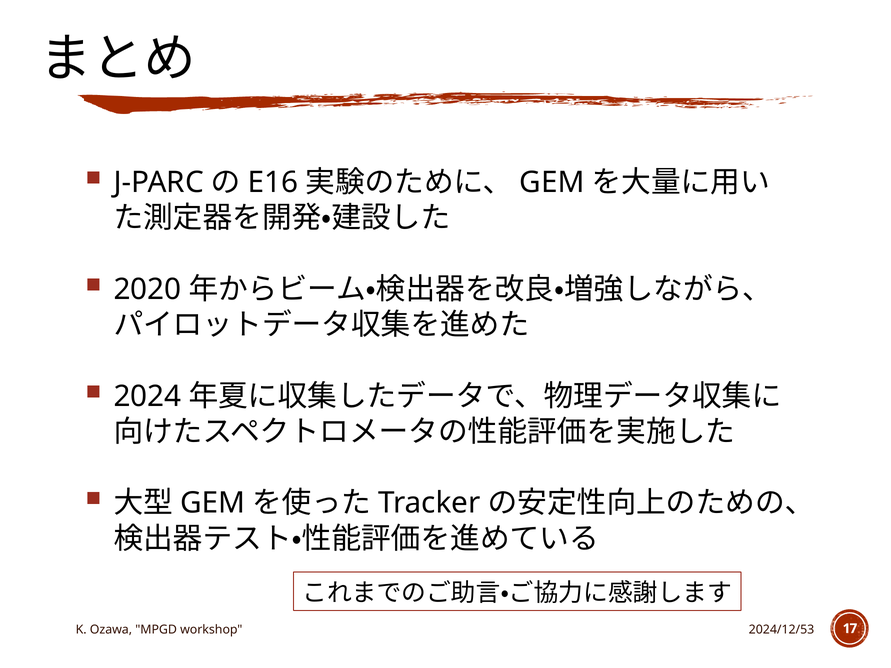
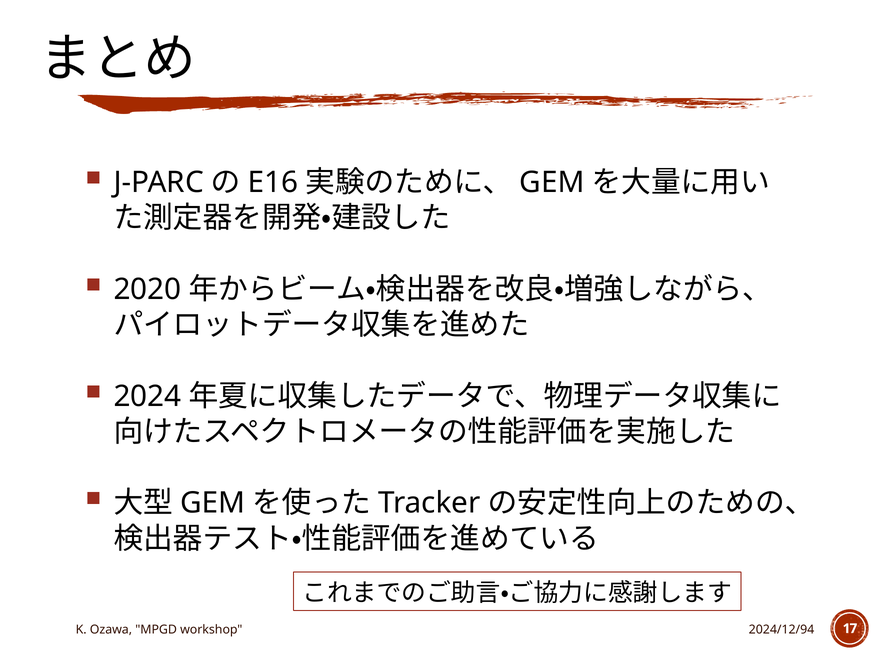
2024/12/53: 2024/12/53 -> 2024/12/94
